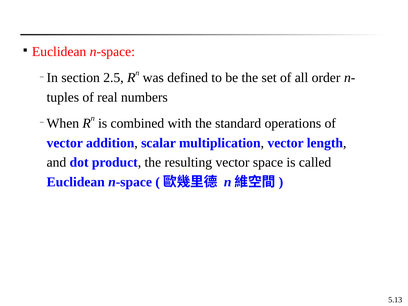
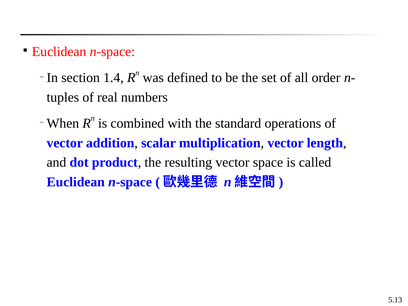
2.5: 2.5 -> 1.4
